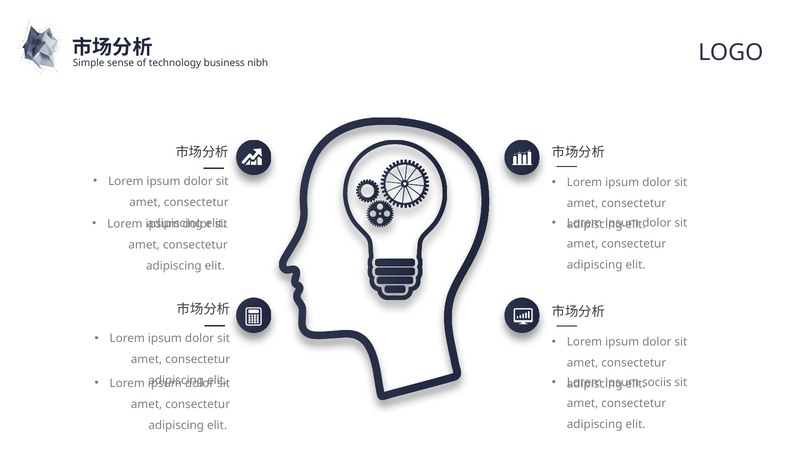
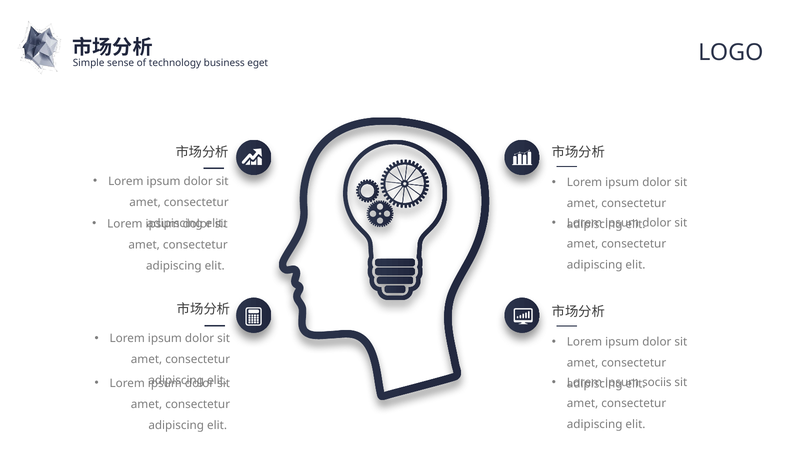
nibh: nibh -> eget
